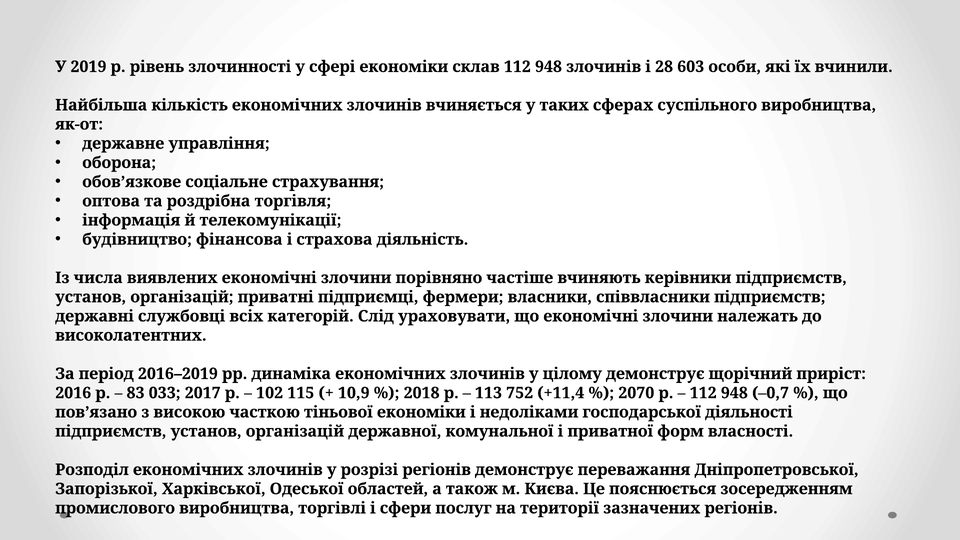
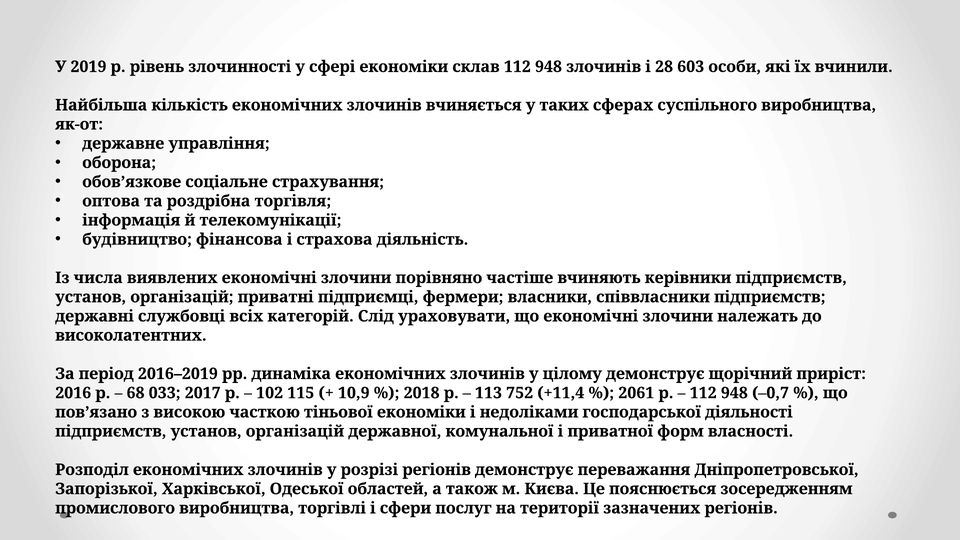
83: 83 -> 68
2070: 2070 -> 2061
